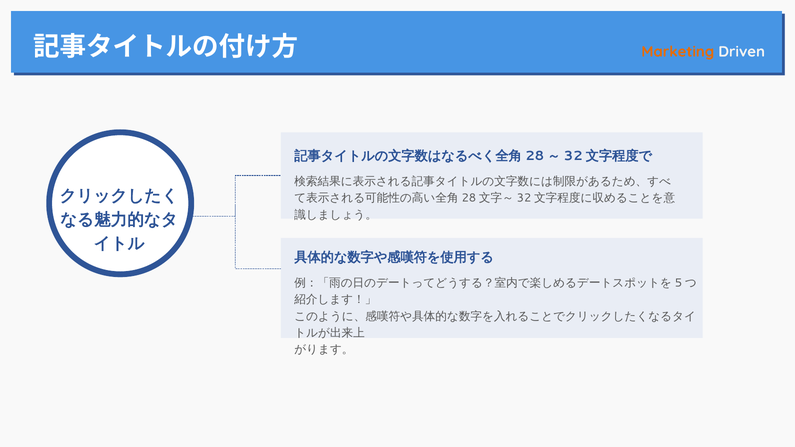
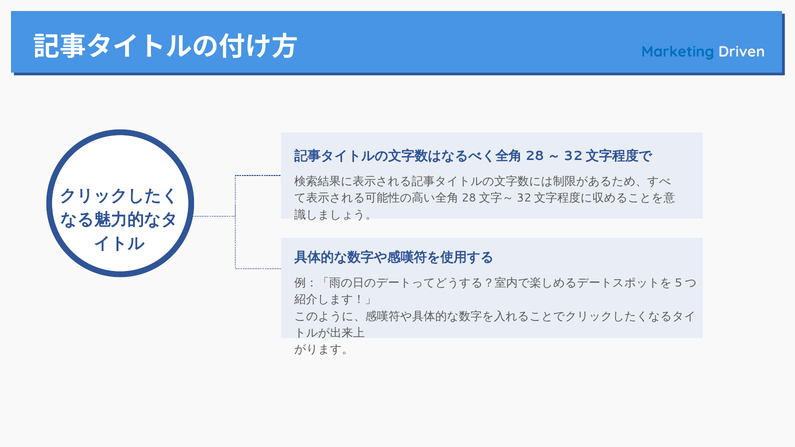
Marketing colour: orange -> blue
